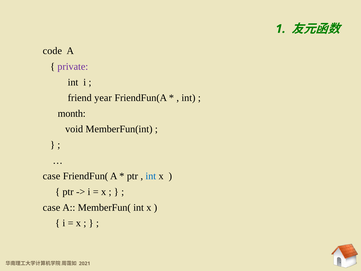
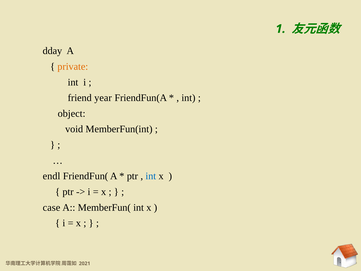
code: code -> dday
private colour: purple -> orange
month: month -> object
case at (52, 176): case -> endl
